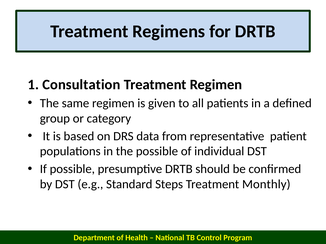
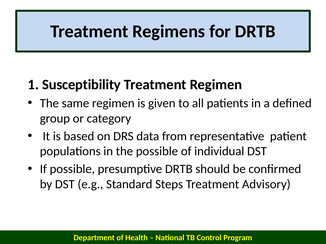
Consultation: Consultation -> Susceptibility
Monthly: Monthly -> Advisory
